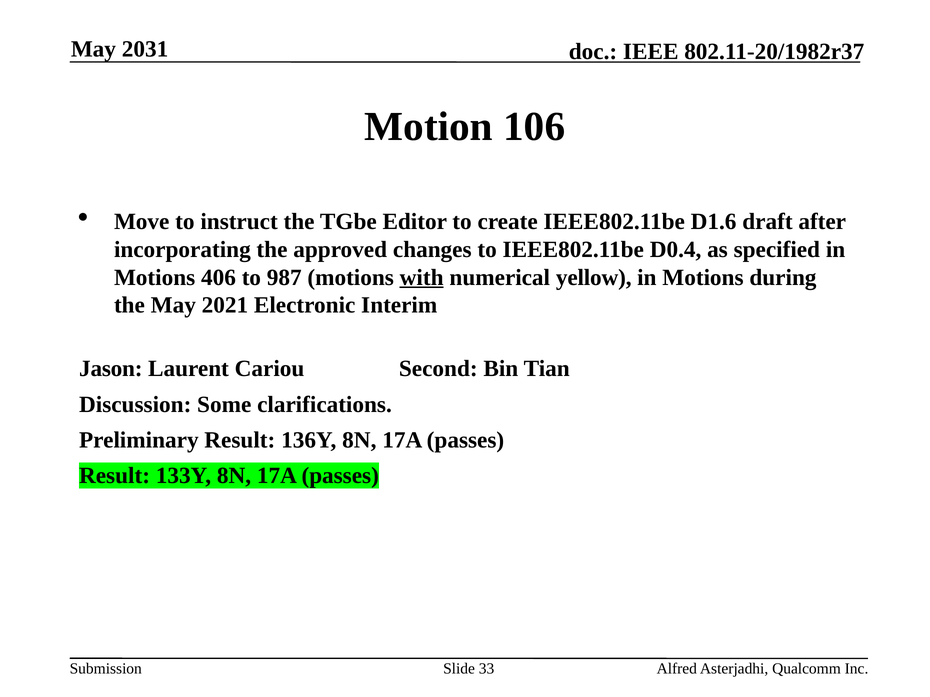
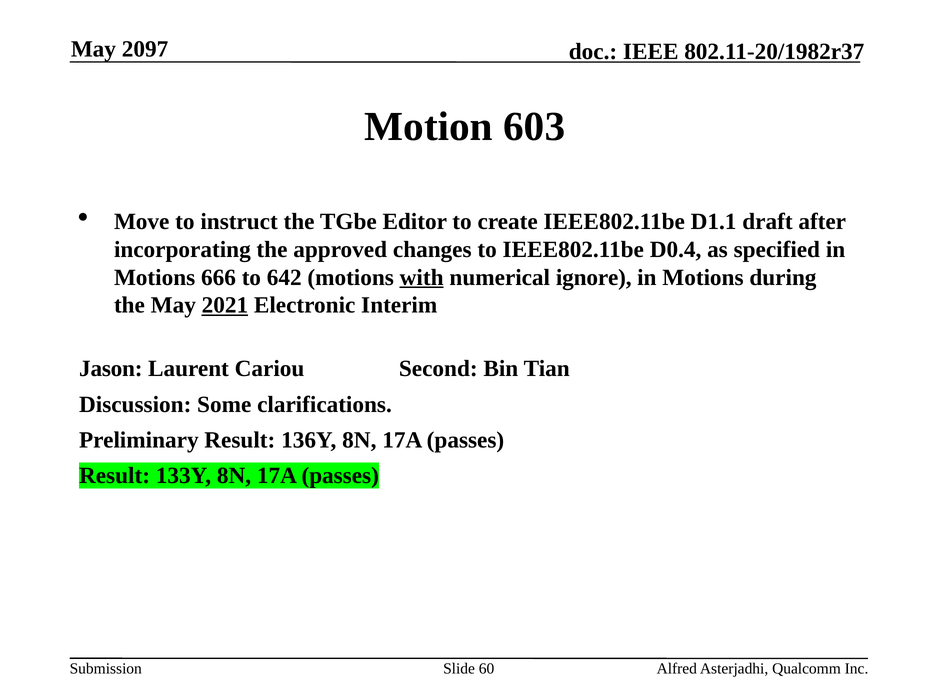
2031: 2031 -> 2097
106: 106 -> 603
D1.6: D1.6 -> D1.1
406: 406 -> 666
987: 987 -> 642
yellow: yellow -> ignore
2021 underline: none -> present
33: 33 -> 60
